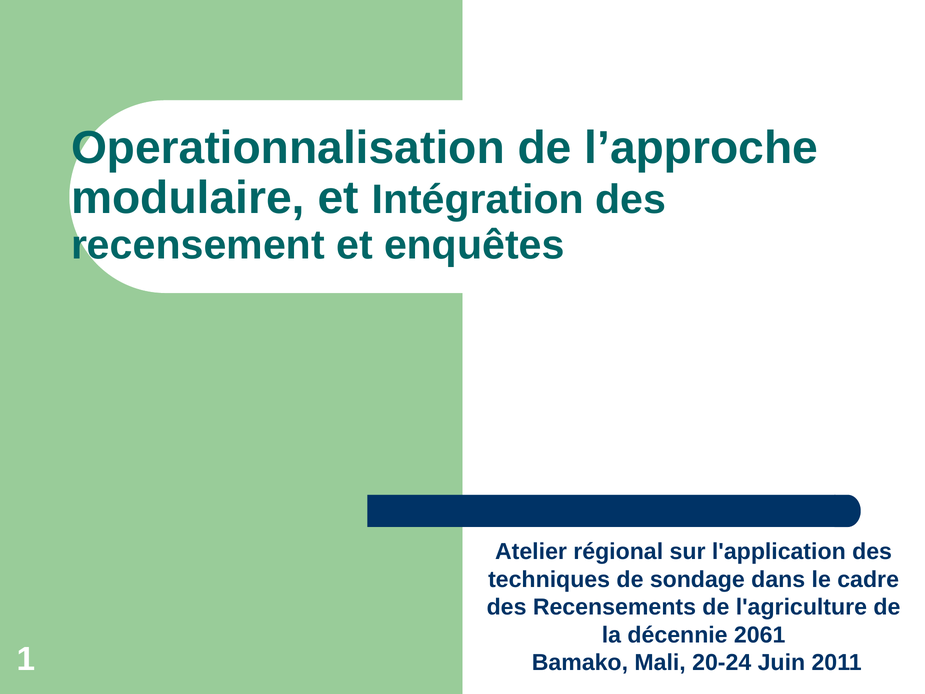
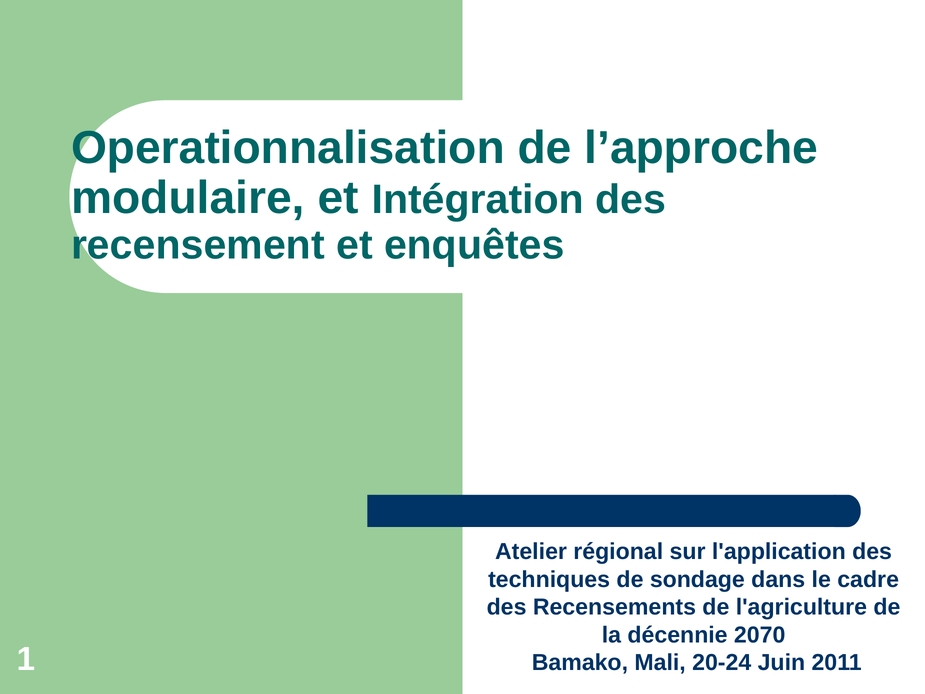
2061: 2061 -> 2070
